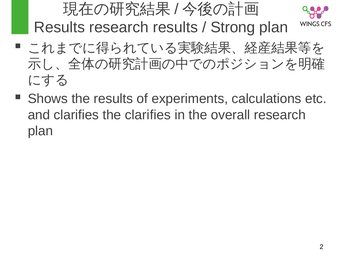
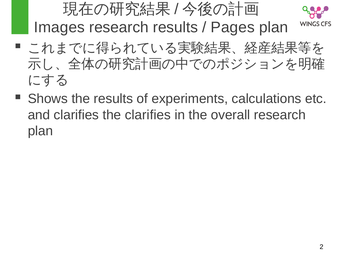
Results at (59, 27): Results -> Images
Strong: Strong -> Pages
